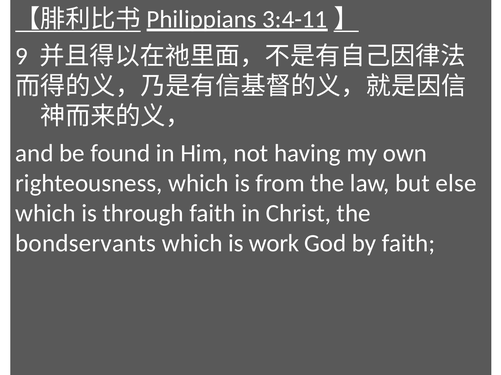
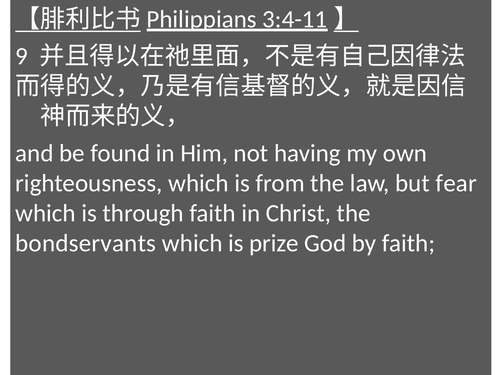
else: else -> fear
work: work -> prize
